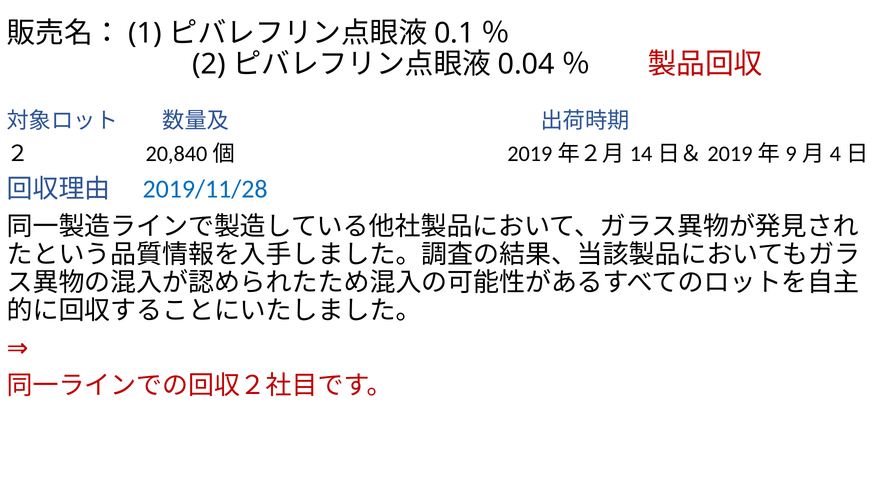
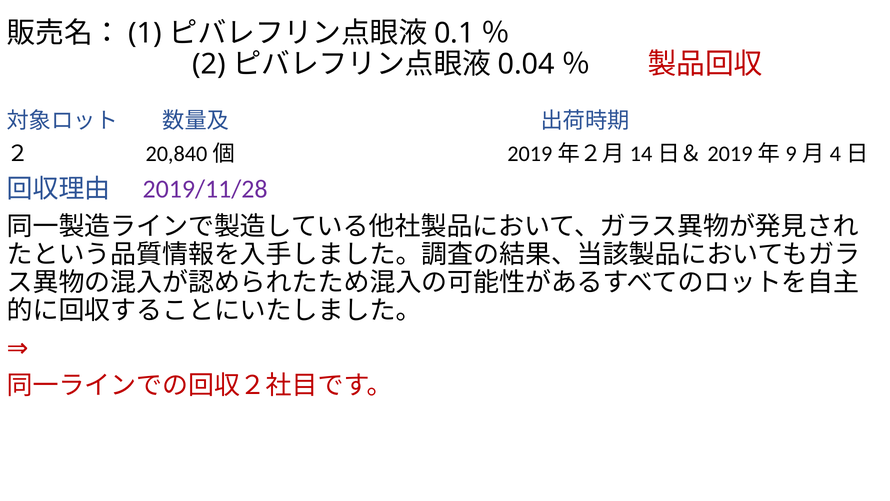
2019/11/28 colour: blue -> purple
